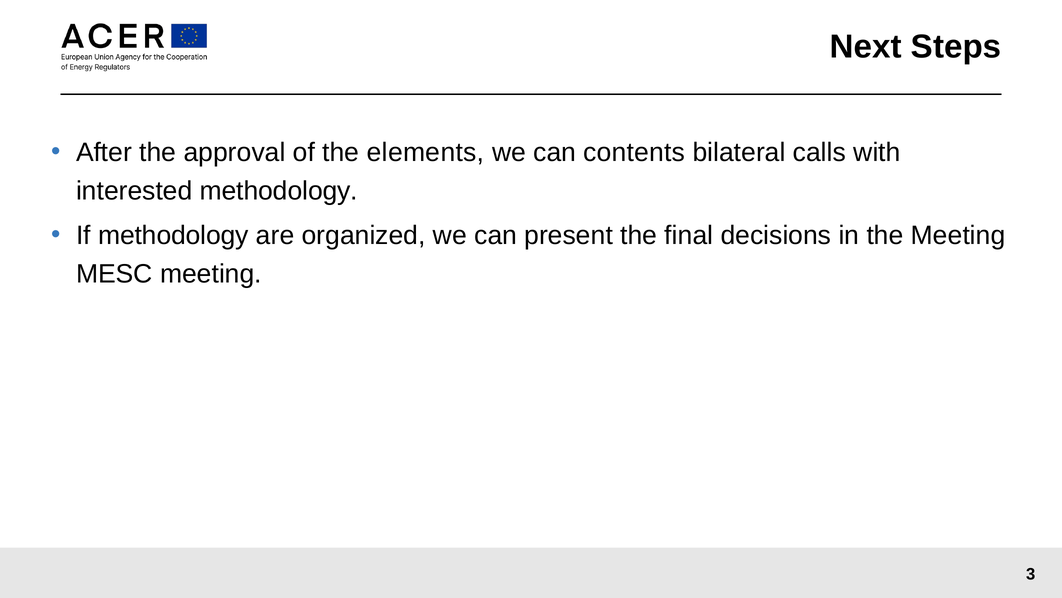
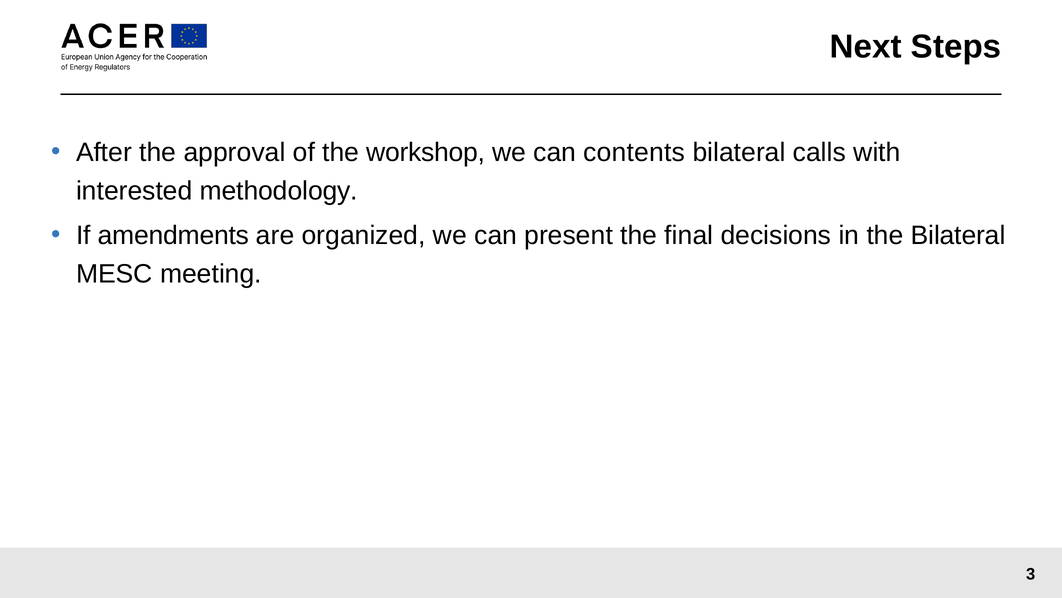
elements: elements -> workshop
If methodology: methodology -> amendments
the Meeting: Meeting -> Bilateral
